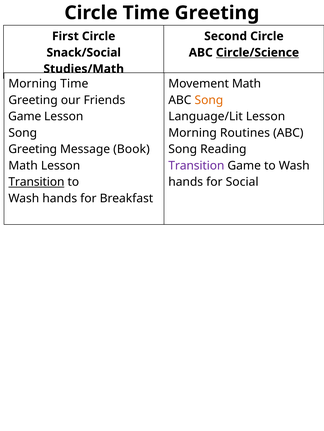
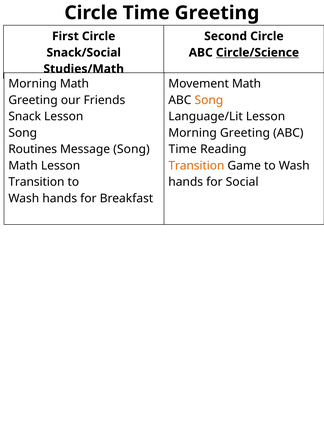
Morning Time: Time -> Math
Game at (25, 117): Game -> Snack
Morning Routines: Routines -> Greeting
Greeting at (33, 150): Greeting -> Routines
Message Book: Book -> Song
Song at (183, 150): Song -> Time
Transition at (196, 166) colour: purple -> orange
Transition at (36, 182) underline: present -> none
